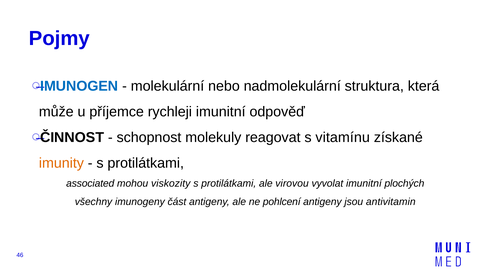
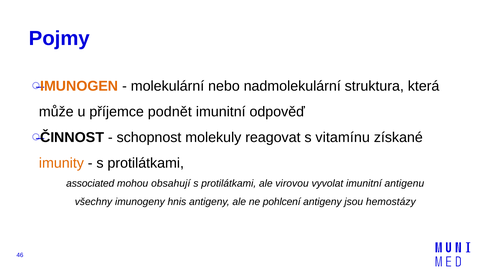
IMUNOGEN colour: blue -> orange
rychleji: rychleji -> podnět
viskozity: viskozity -> obsahují
plochých: plochých -> antigenu
část: část -> hnis
antivitamin: antivitamin -> hemostázy
